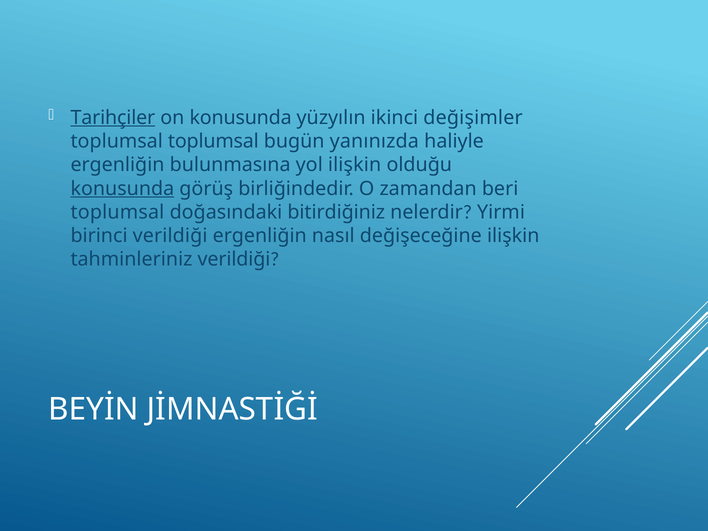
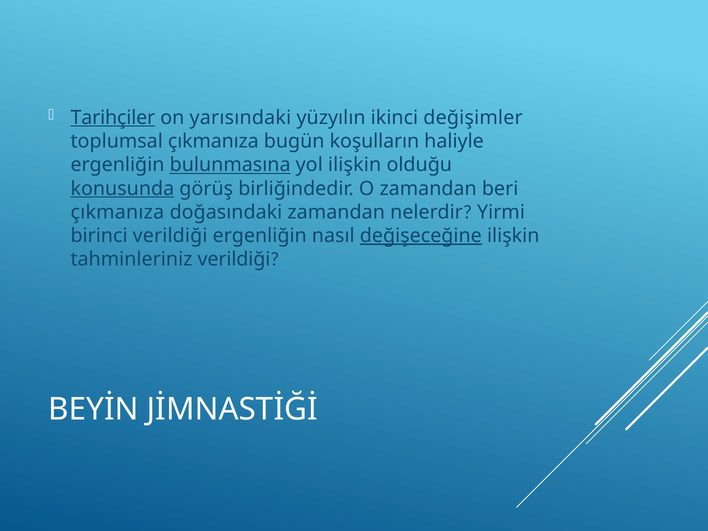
on konusunda: konusunda -> yarısındaki
toplumsal toplumsal: toplumsal -> çıkmanıza
yanınızda: yanınızda -> koşulların
bulunmasına underline: none -> present
toplumsal at (117, 212): toplumsal -> çıkmanıza
doğasındaki bitirdiğiniz: bitirdiğiniz -> zamandan
değişeceğine underline: none -> present
